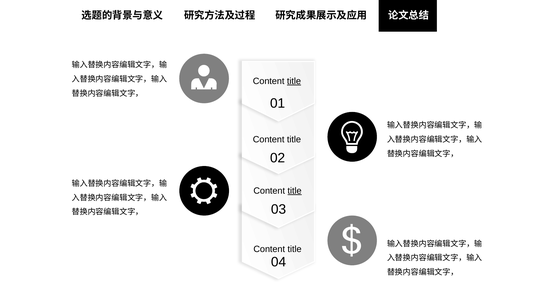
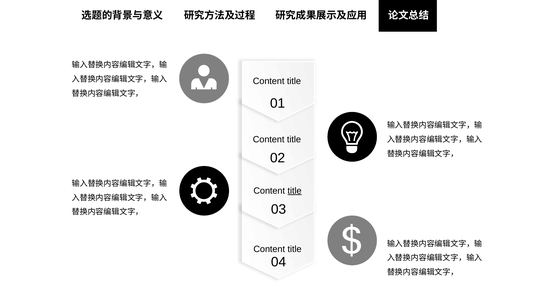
title at (294, 81) underline: present -> none
